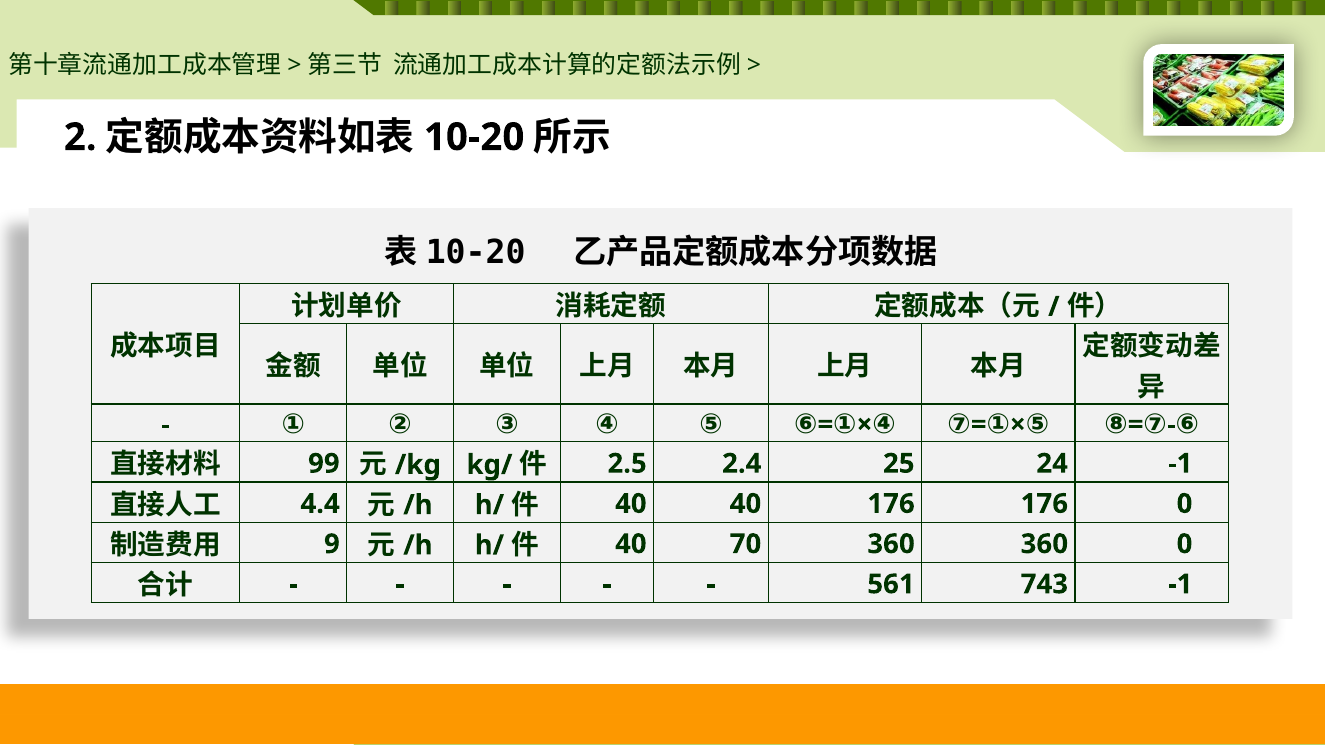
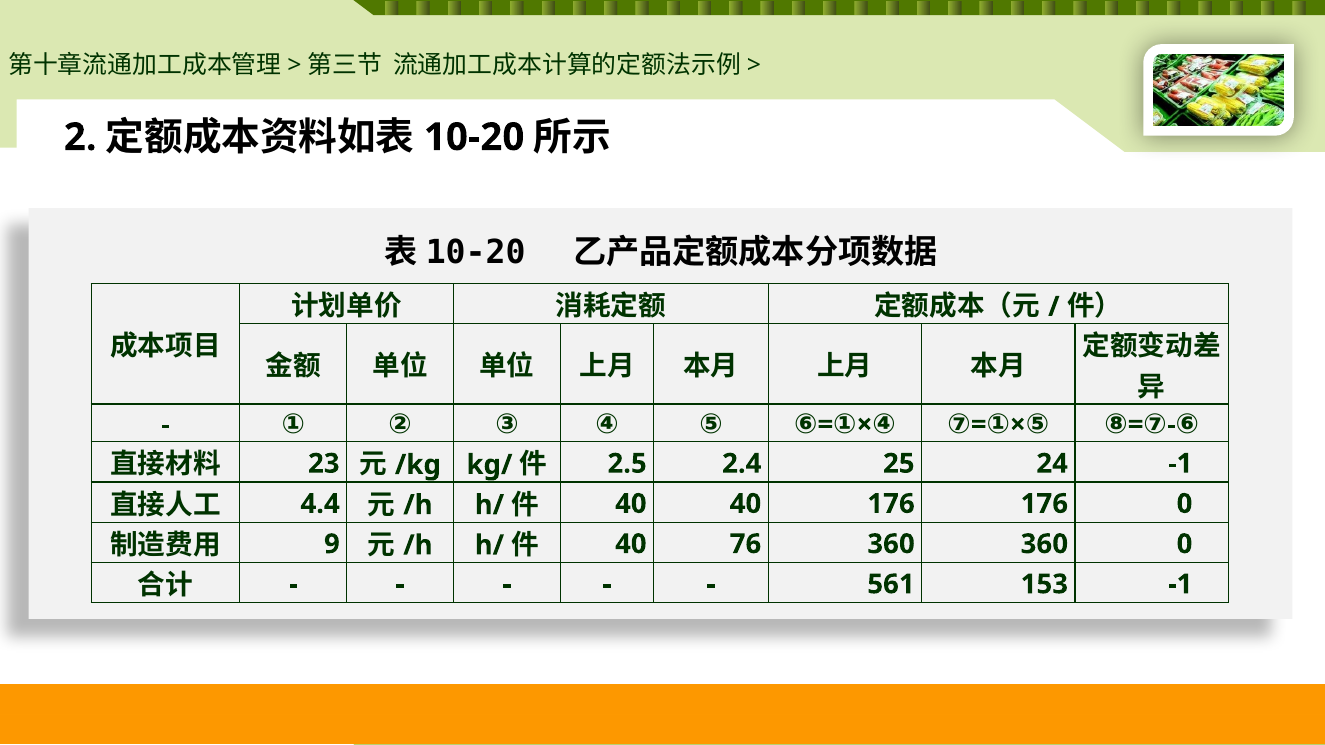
99: 99 -> 23
70: 70 -> 76
743: 743 -> 153
